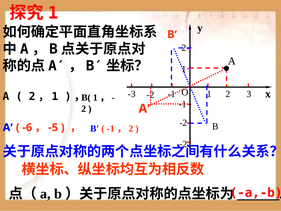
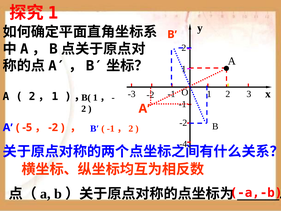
-6: -6 -> -5
-5 at (53, 127): -5 -> -2
-2 at (183, 144): -2 -> -4
